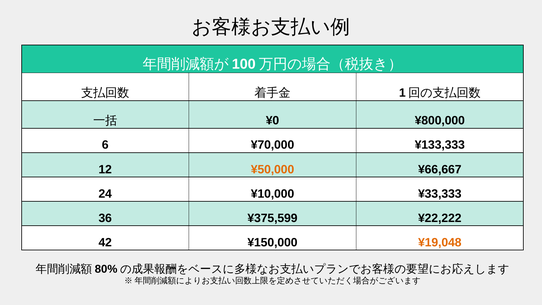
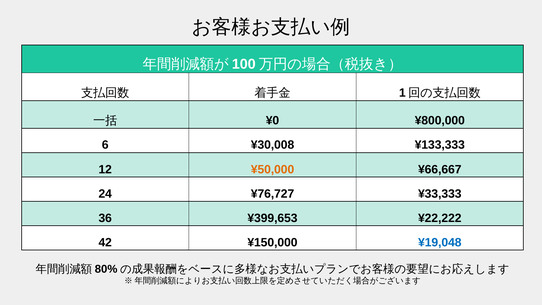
¥70,000: ¥70,000 -> ¥30,008
¥10,000: ¥10,000 -> ¥76,727
¥375,599: ¥375,599 -> ¥399,653
¥19,048 colour: orange -> blue
